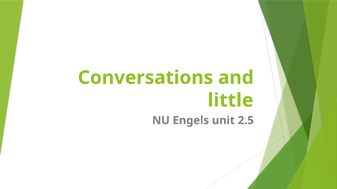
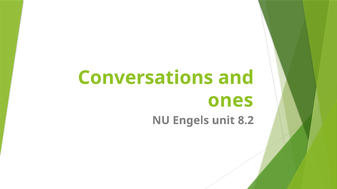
little: little -> ones
2.5: 2.5 -> 8.2
